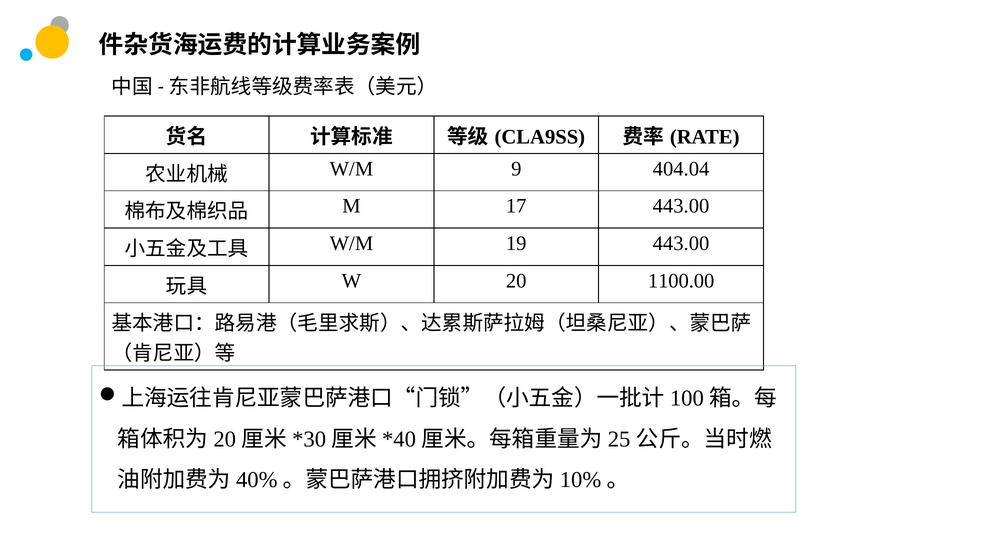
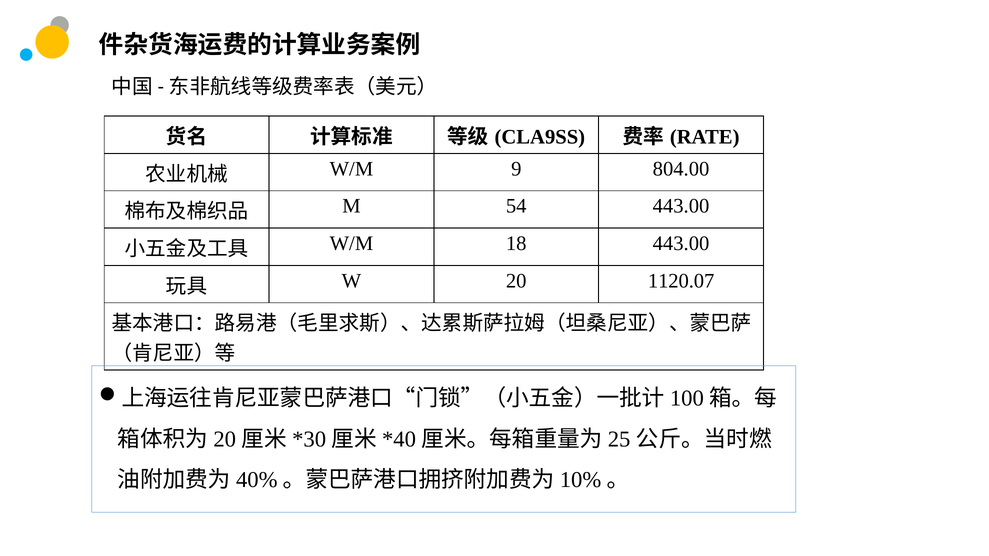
404.04: 404.04 -> 804.00
17: 17 -> 54
19: 19 -> 18
1100.00: 1100.00 -> 1120.07
